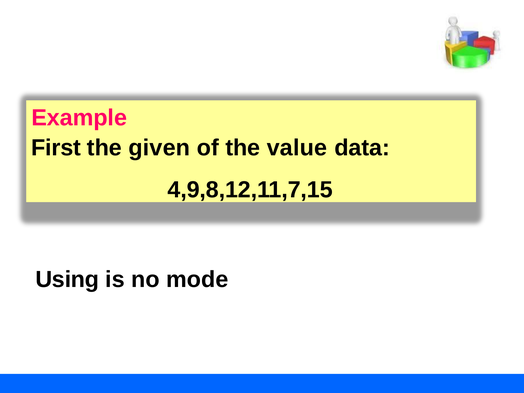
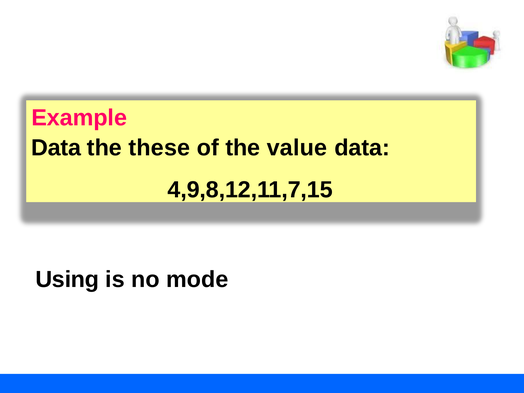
First at (56, 148): First -> Data
given: given -> these
